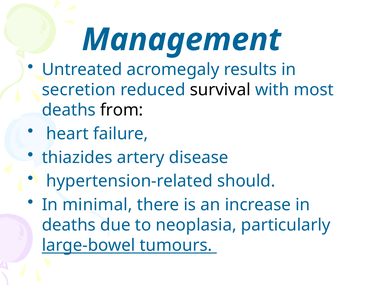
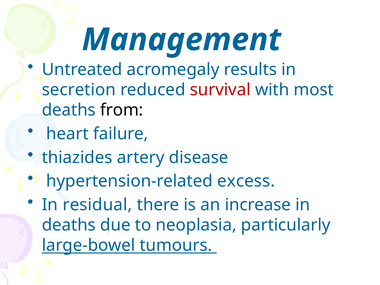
survival colour: black -> red
should: should -> excess
minimal: minimal -> residual
